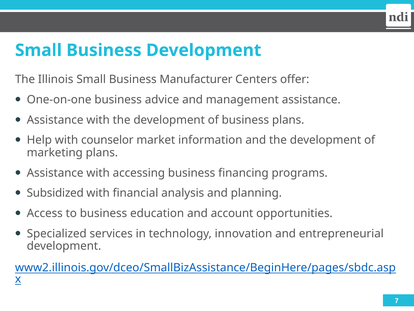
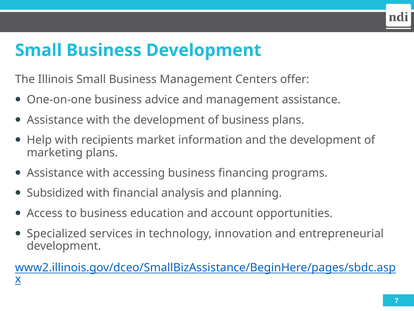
Business Manufacturer: Manufacturer -> Management
counselor: counselor -> recipients
